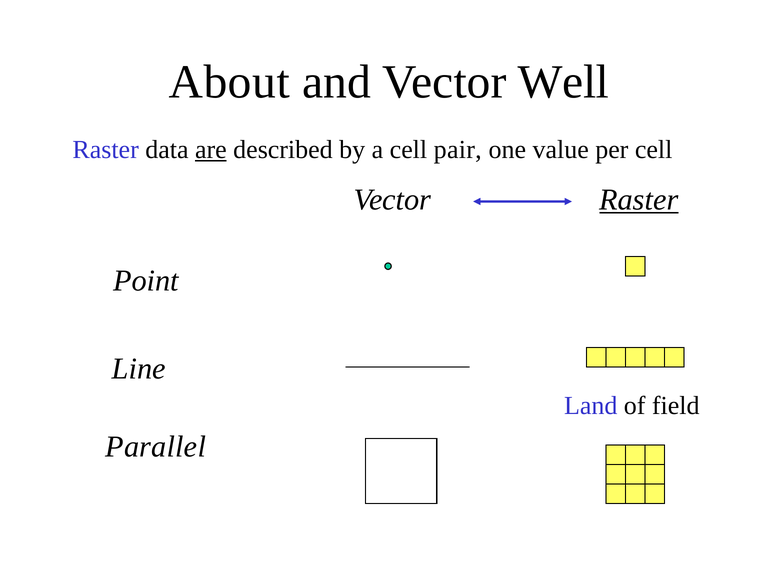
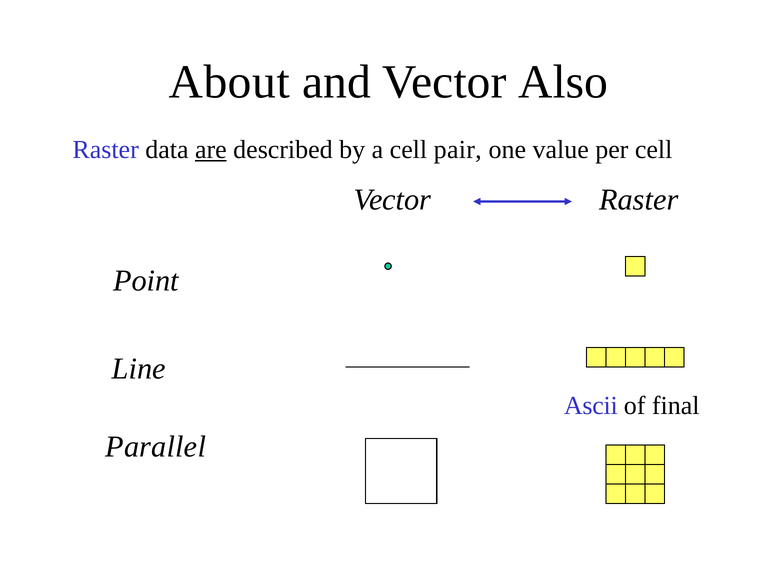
Well: Well -> Also
Raster at (639, 200) underline: present -> none
Land: Land -> Ascii
field: field -> final
